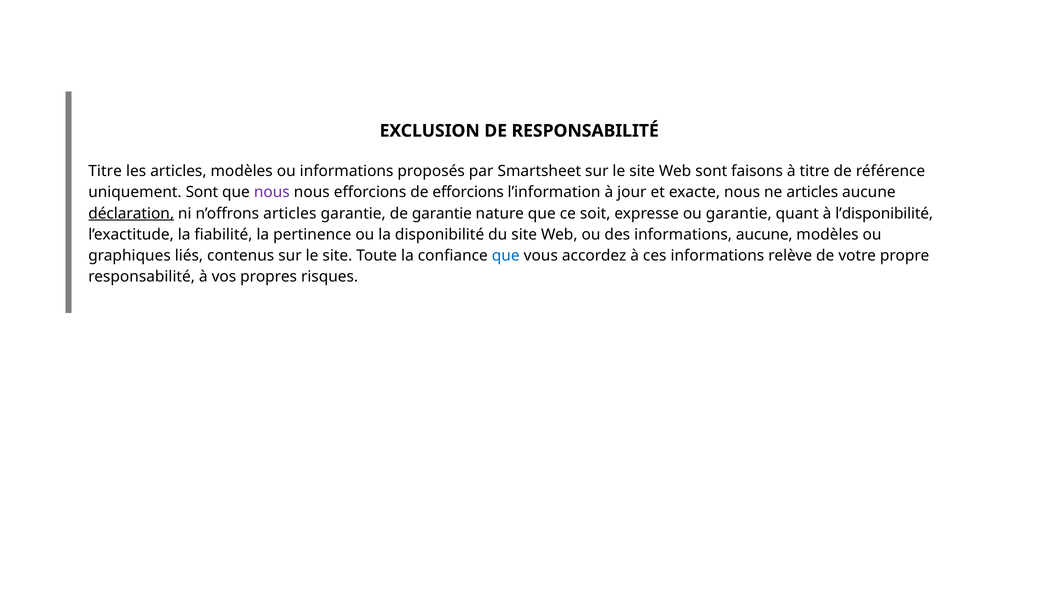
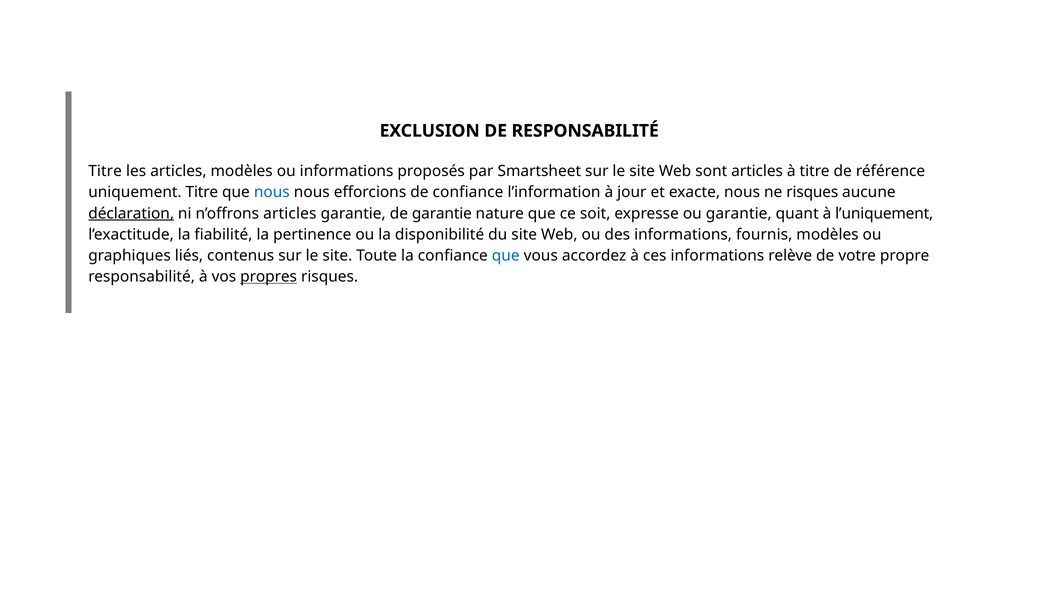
sont faisons: faisons -> articles
uniquement Sont: Sont -> Titre
nous at (272, 192) colour: purple -> blue
de efforcions: efforcions -> confiance
ne articles: articles -> risques
l’disponibilité: l’disponibilité -> l’uniquement
informations aucune: aucune -> fournis
propres underline: none -> present
